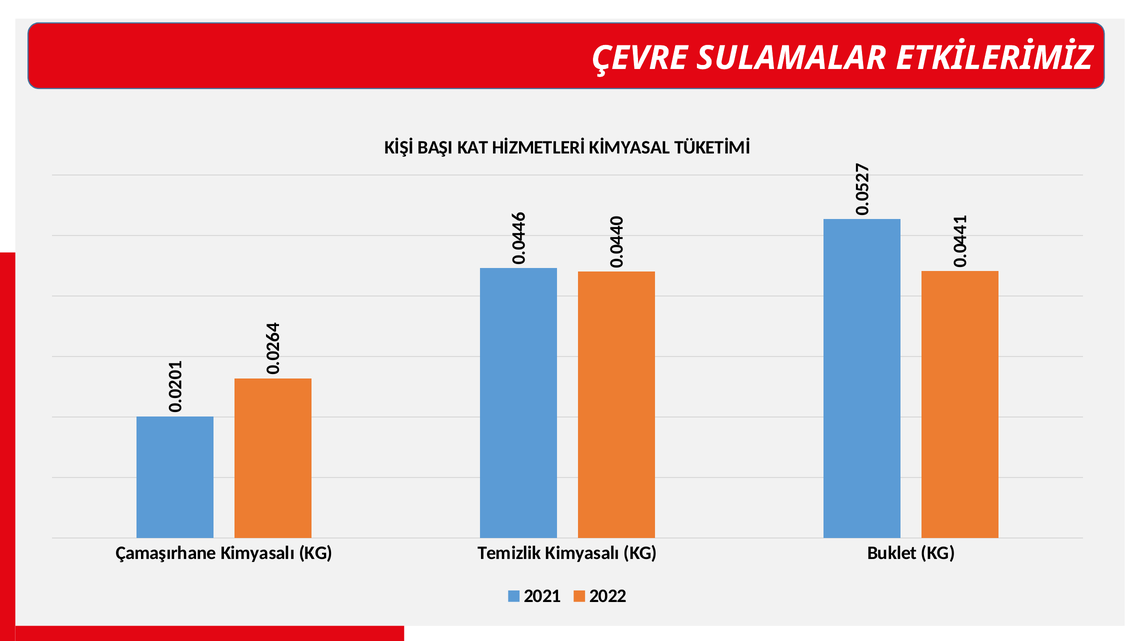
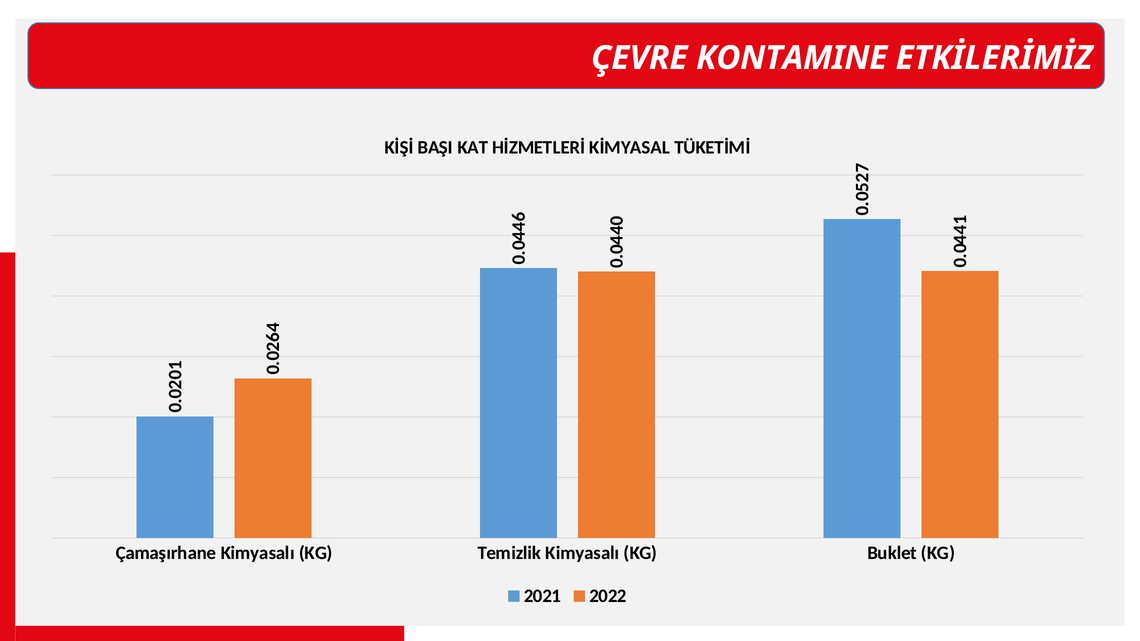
SULAMALAR: SULAMALAR -> KONTAMINE
